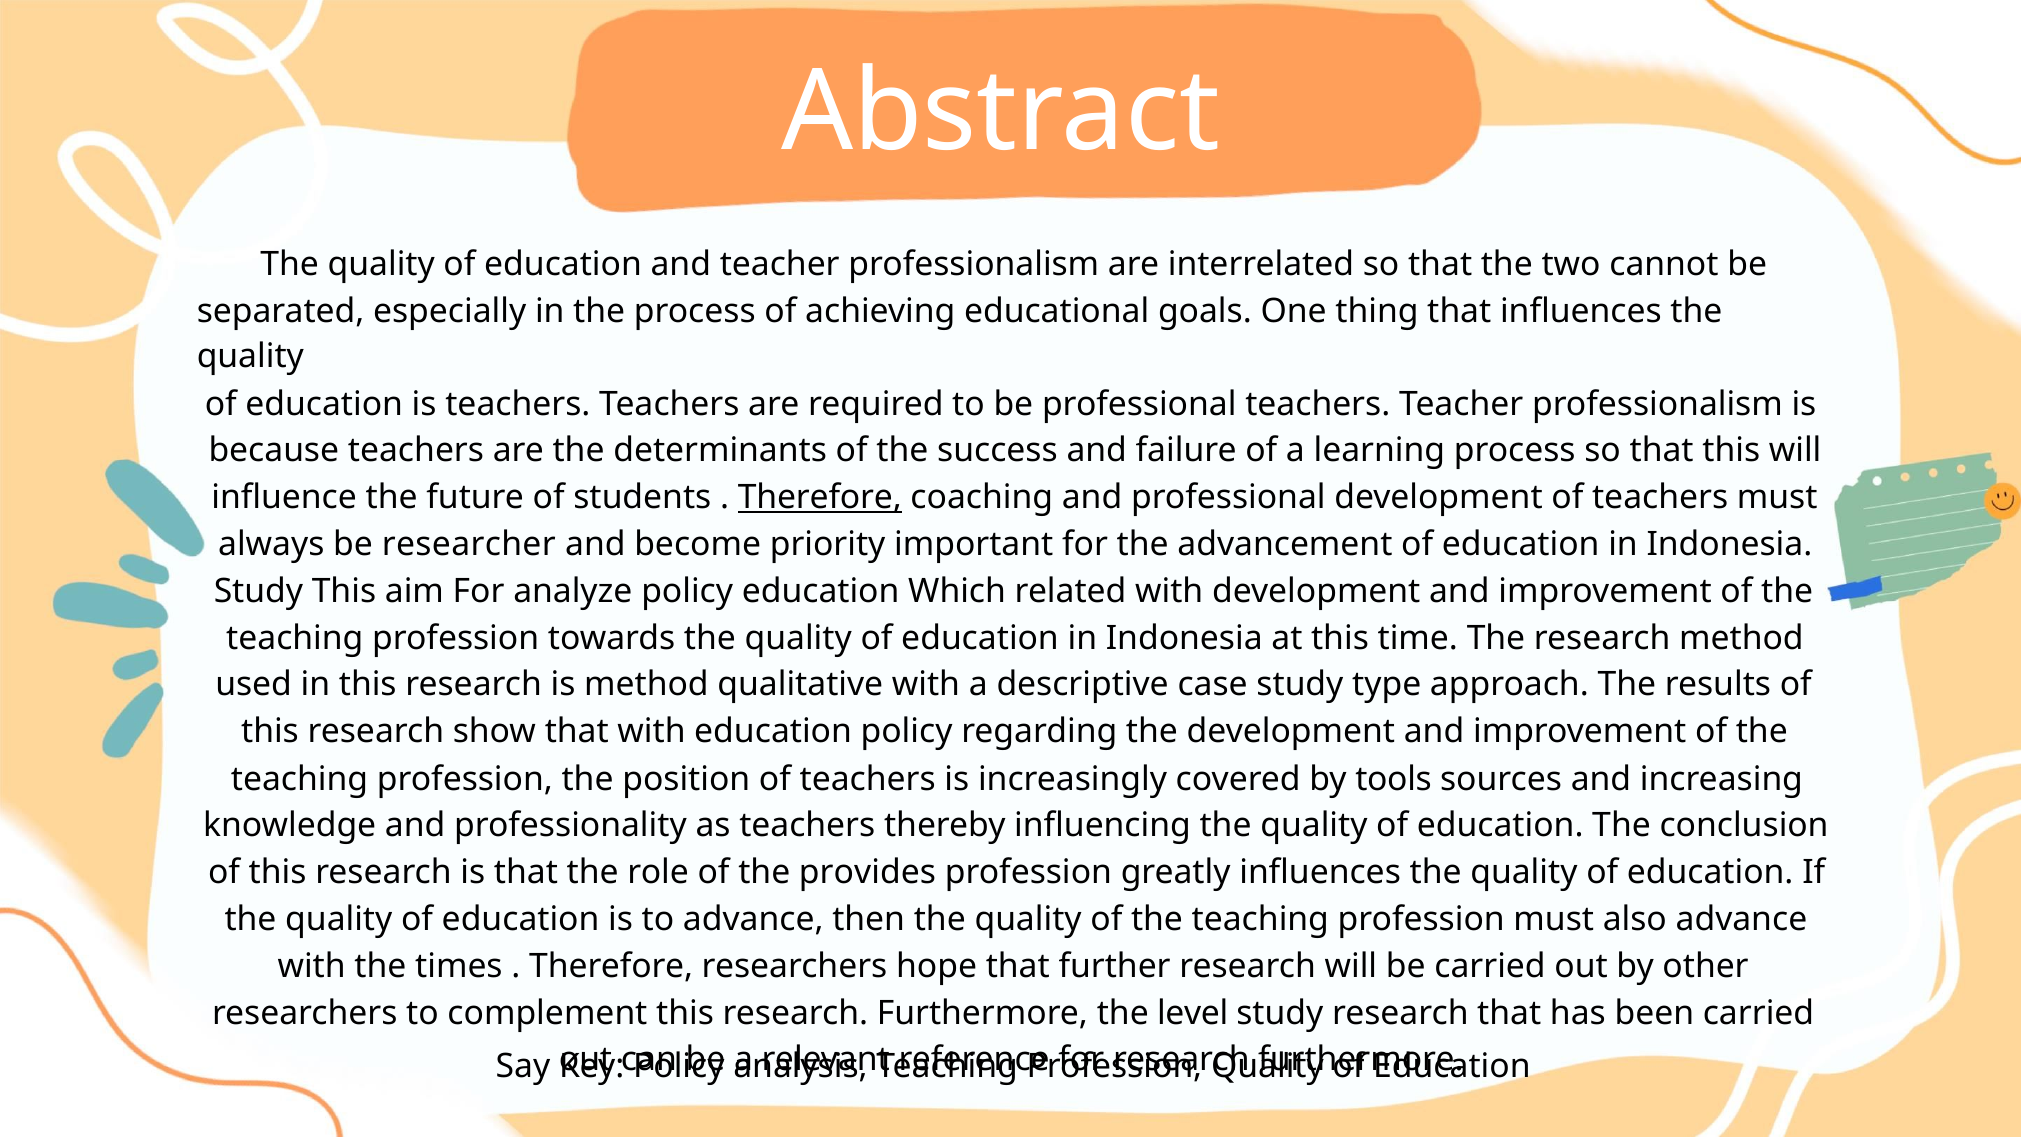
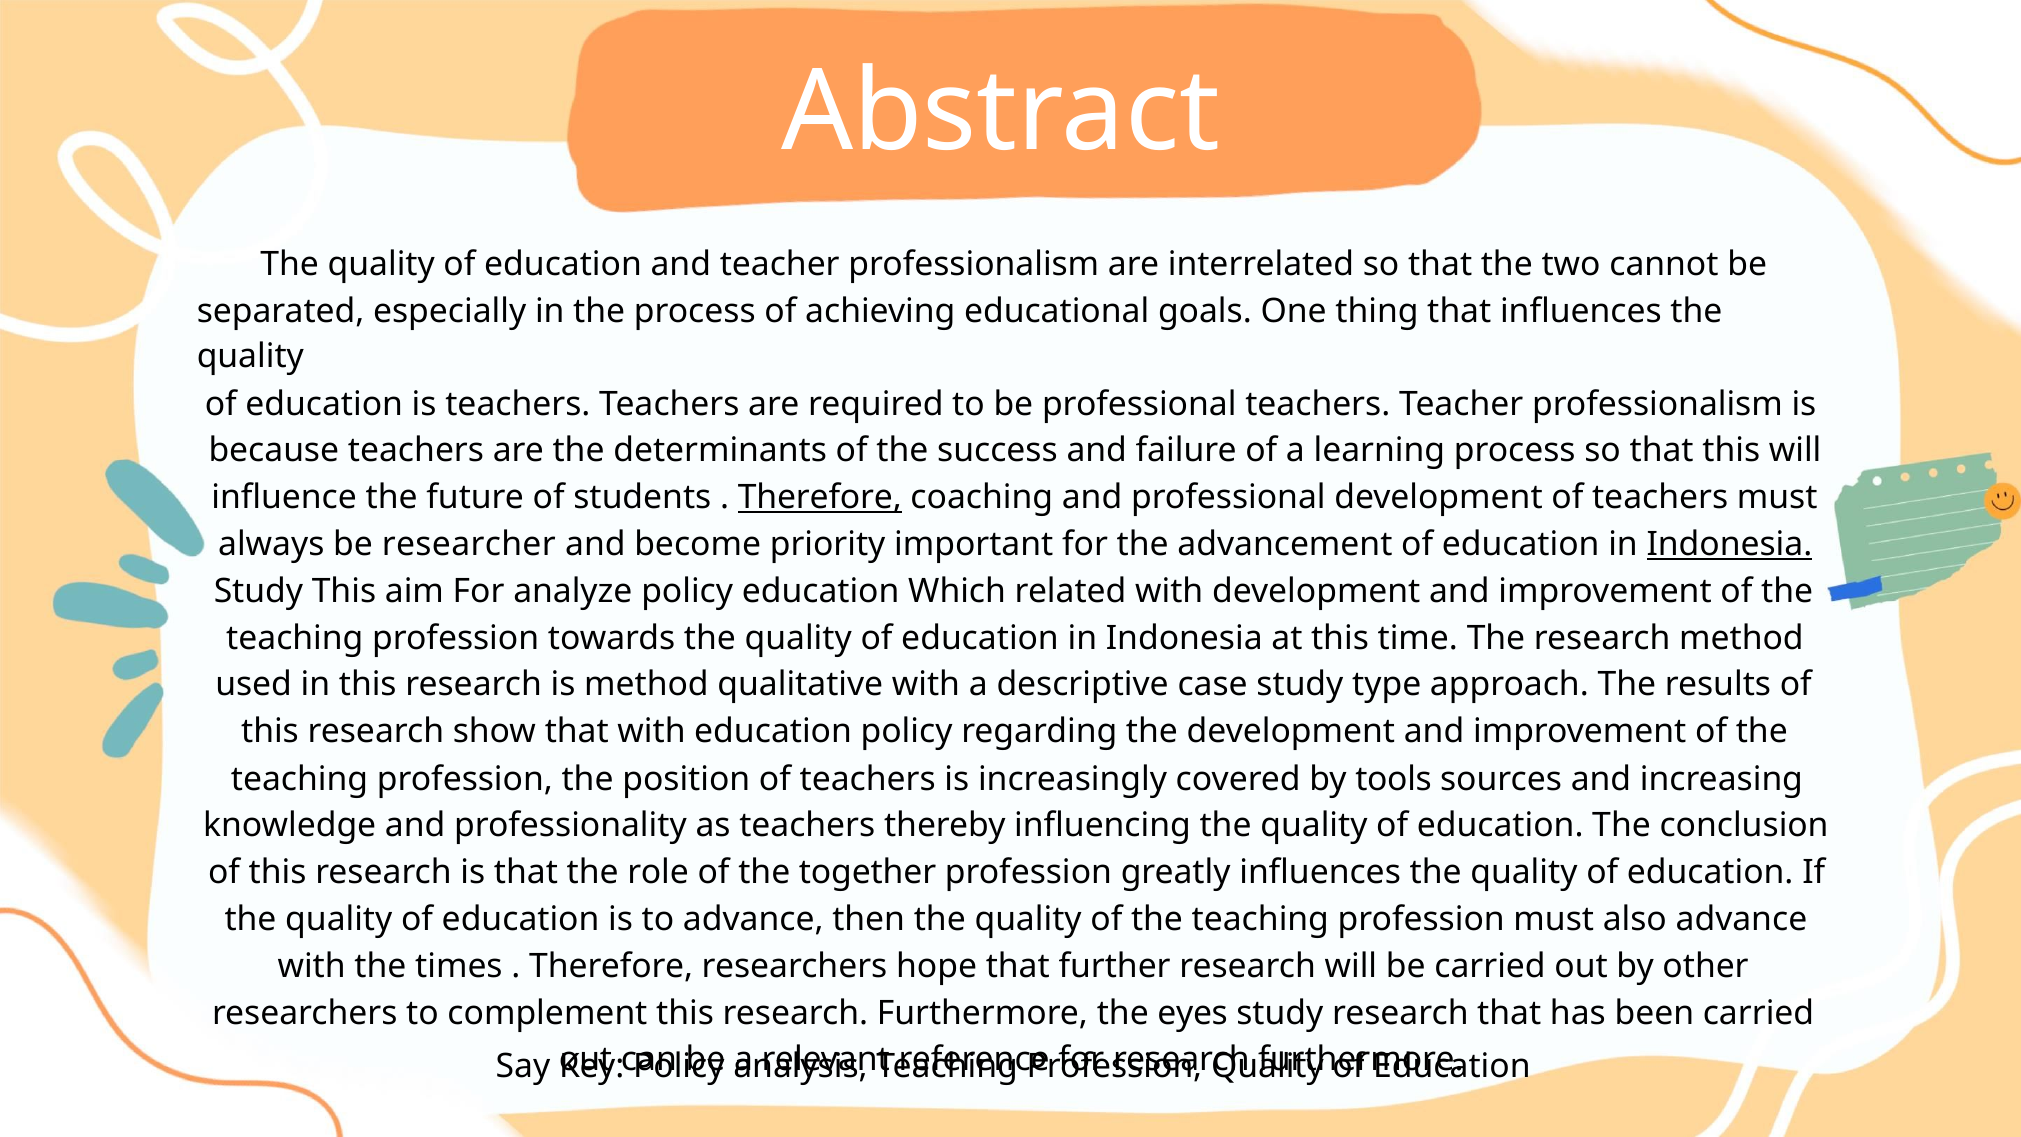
Indonesia at (1729, 545) underline: none -> present
provides: provides -> together
level: level -> eyes
